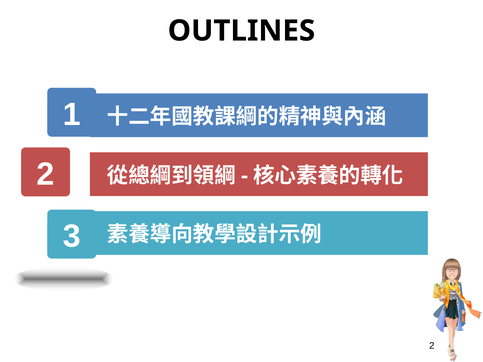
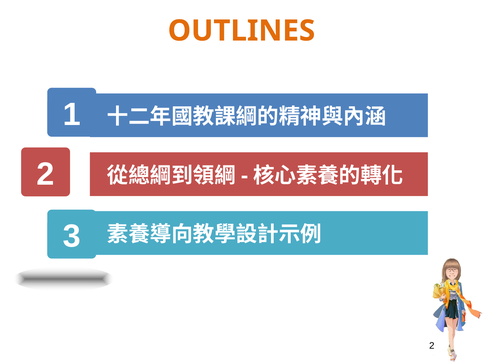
OUTLINES colour: black -> orange
